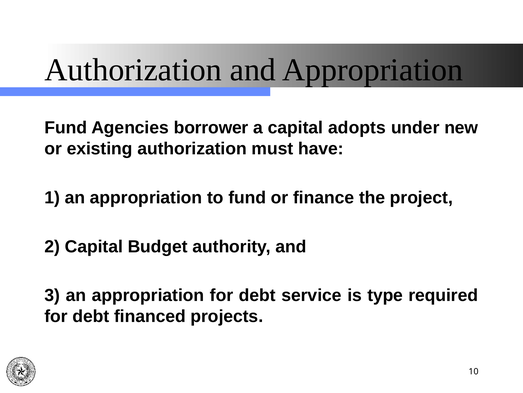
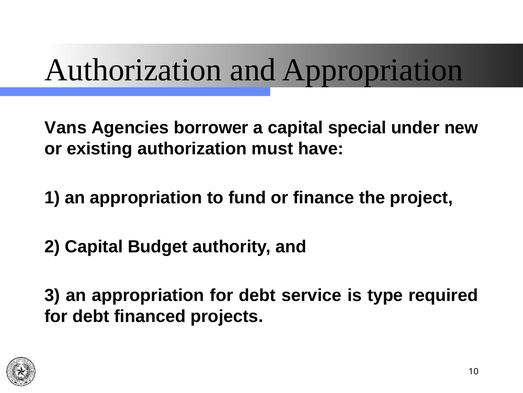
Fund at (66, 128): Fund -> Vans
adopts: adopts -> special
